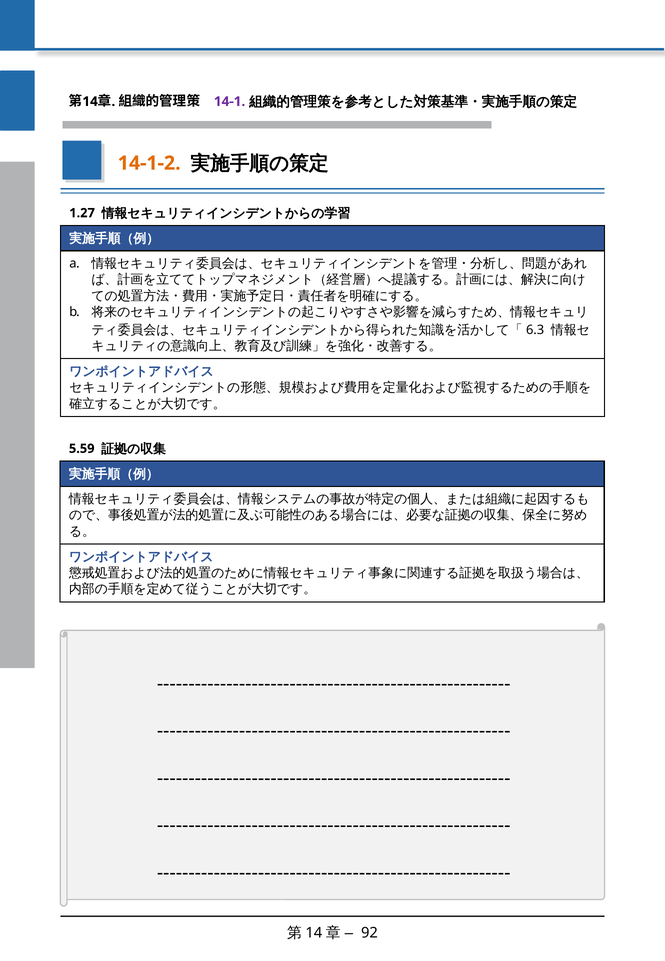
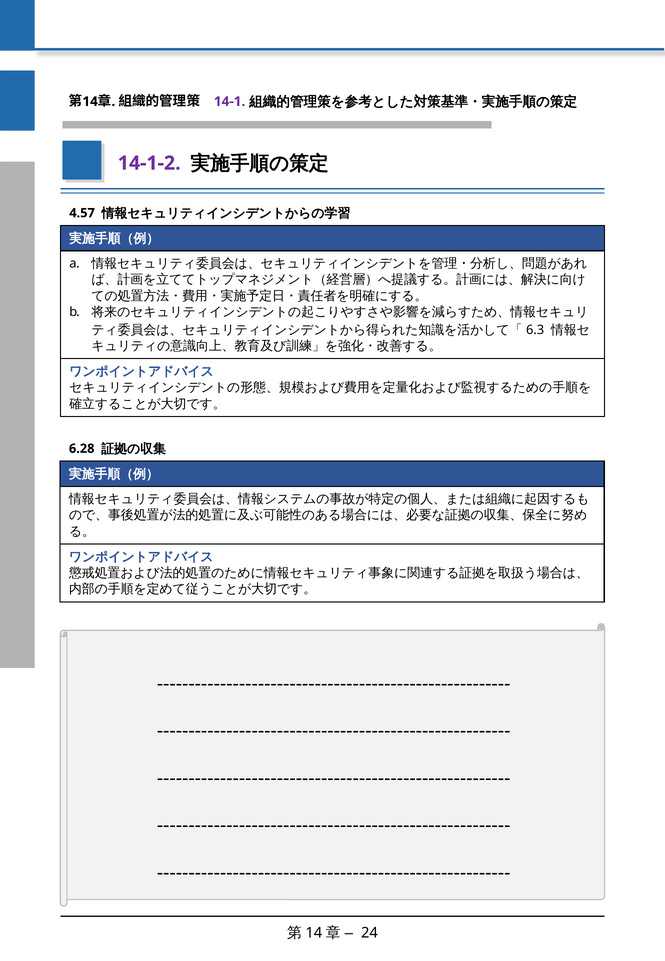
14-1-2 colour: orange -> purple
1.27: 1.27 -> 4.57
5.59: 5.59 -> 6.28
92: 92 -> 24
